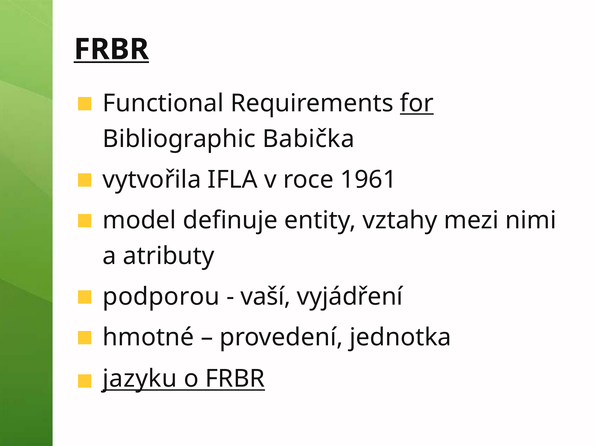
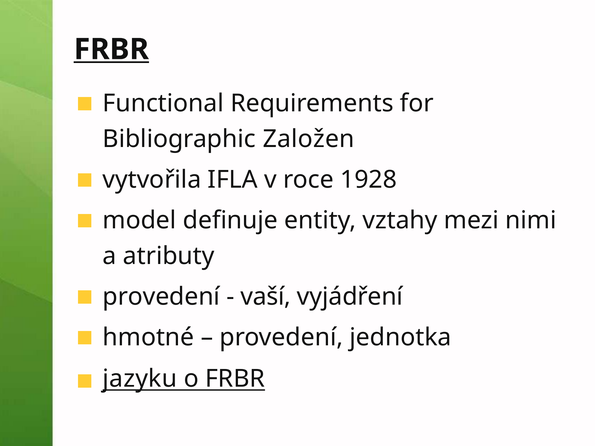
for underline: present -> none
Babička: Babička -> Založen
1961: 1961 -> 1928
podporou at (161, 297): podporou -> provedení
